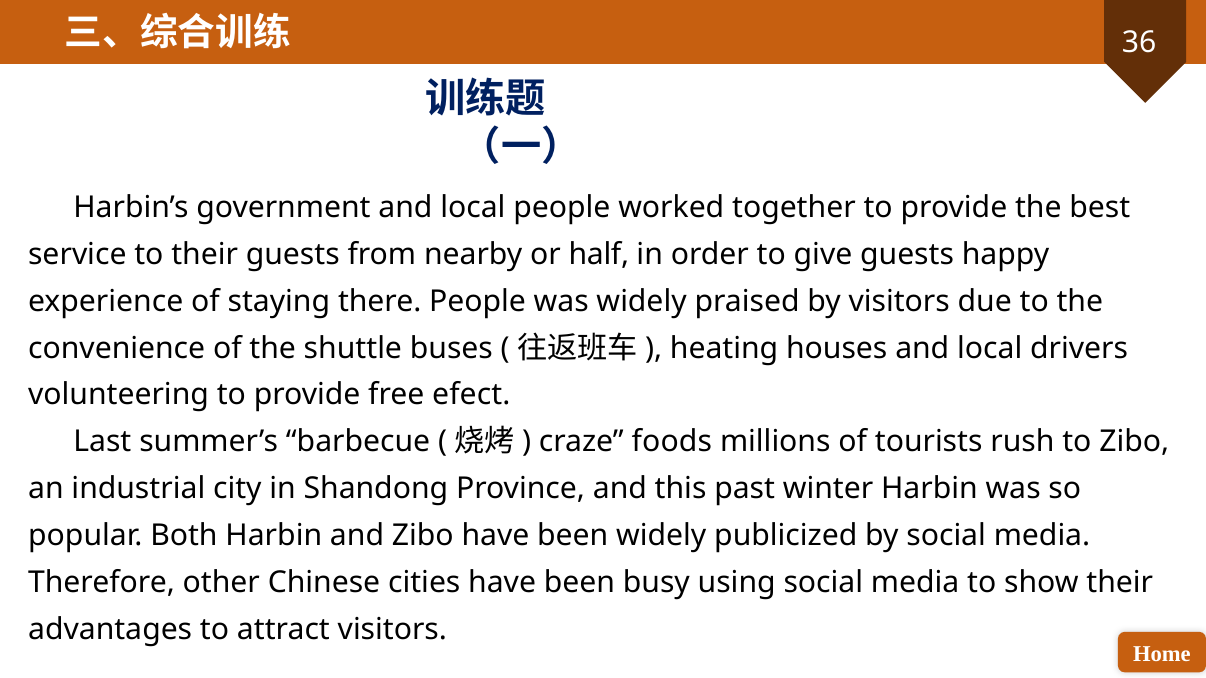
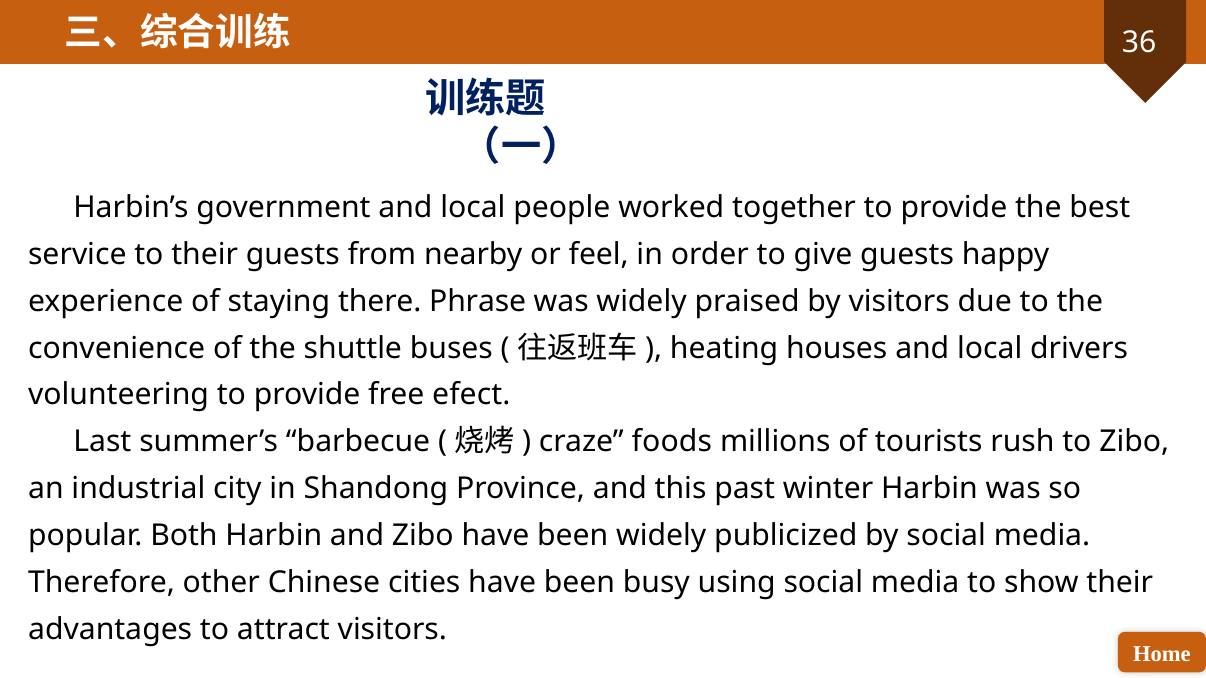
half: half -> feel
there People: People -> Phrase
